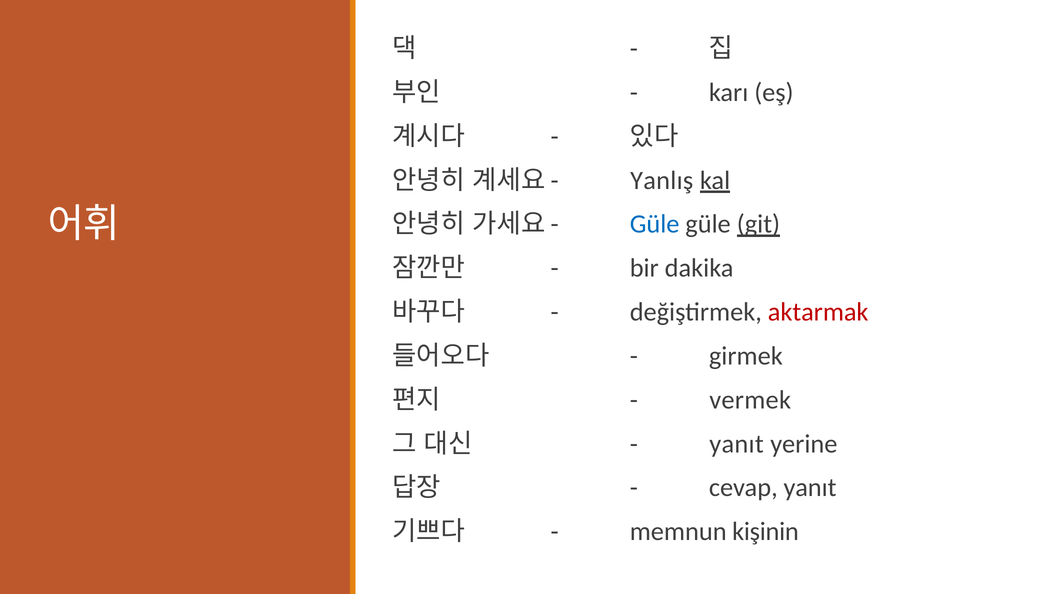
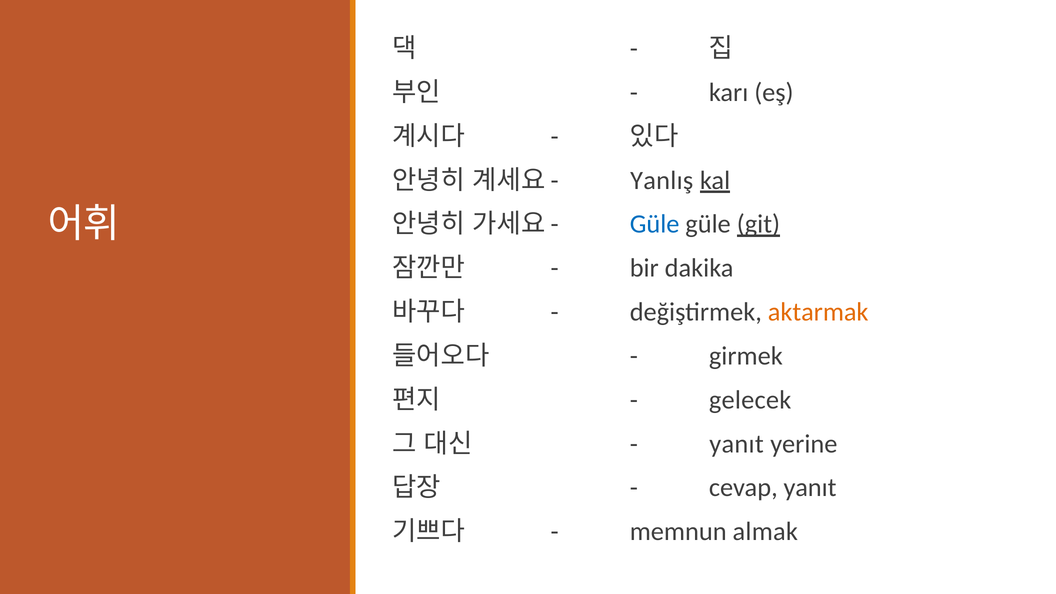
aktarmak colour: red -> orange
vermek: vermek -> gelecek
kişinin: kişinin -> almak
